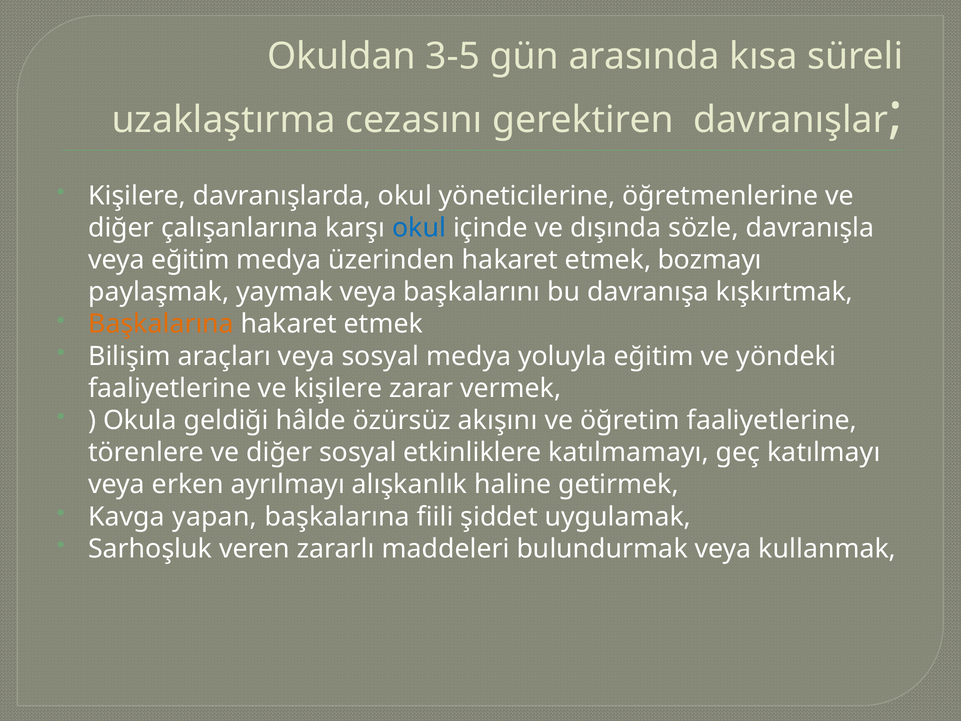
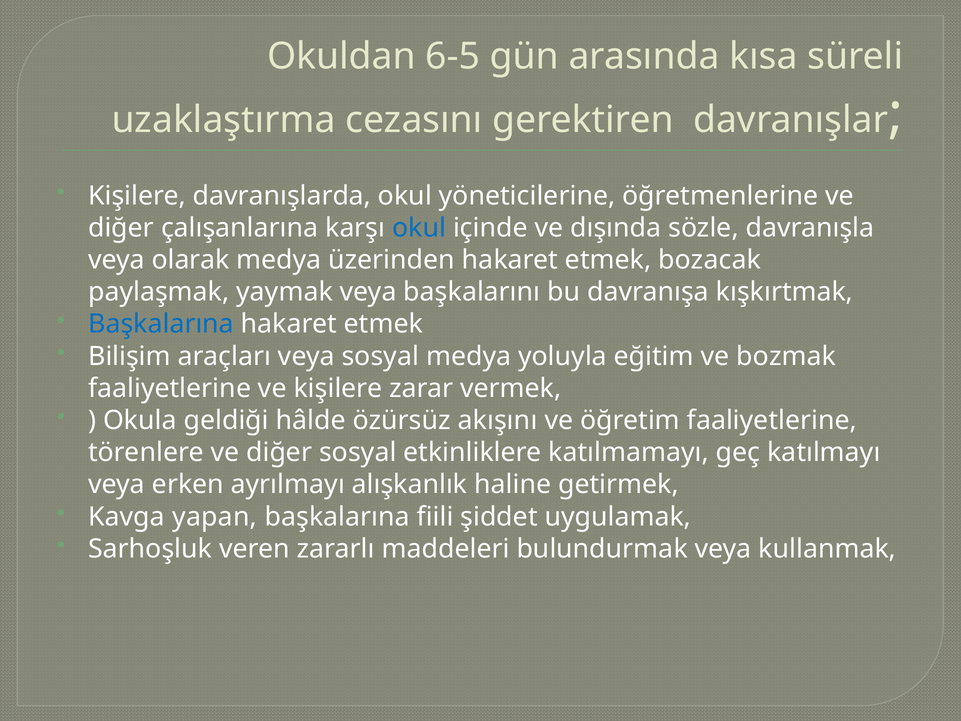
3-5: 3-5 -> 6-5
veya eğitim: eğitim -> olarak
bozmayı: bozmayı -> bozacak
Başkalarına at (161, 324) colour: orange -> blue
yöndeki: yöndeki -> bozmak
